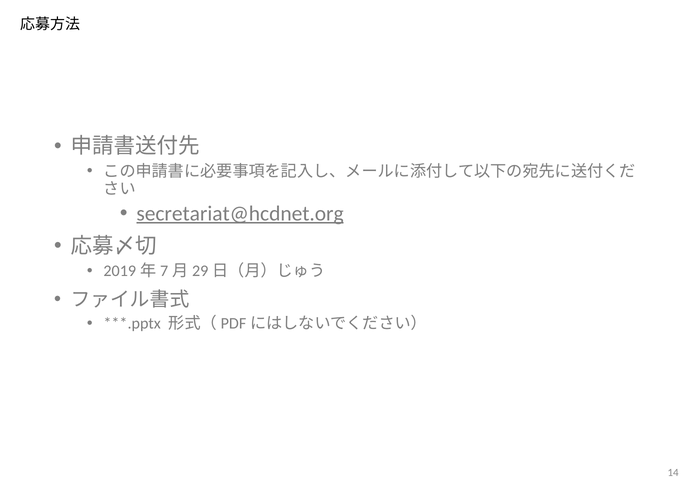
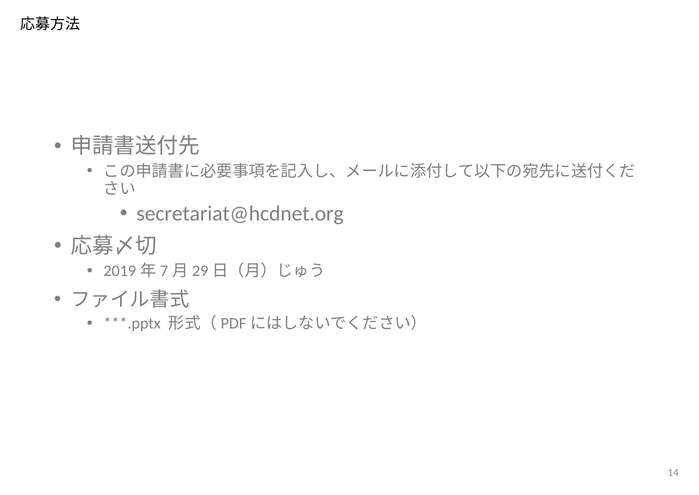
secretariat@hcdnet.org underline: present -> none
